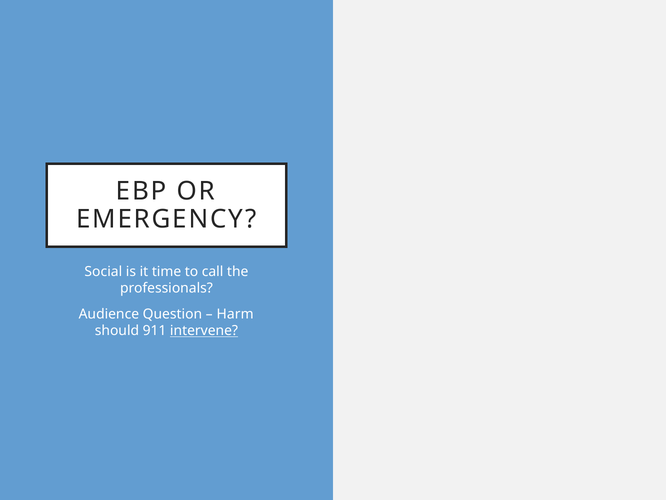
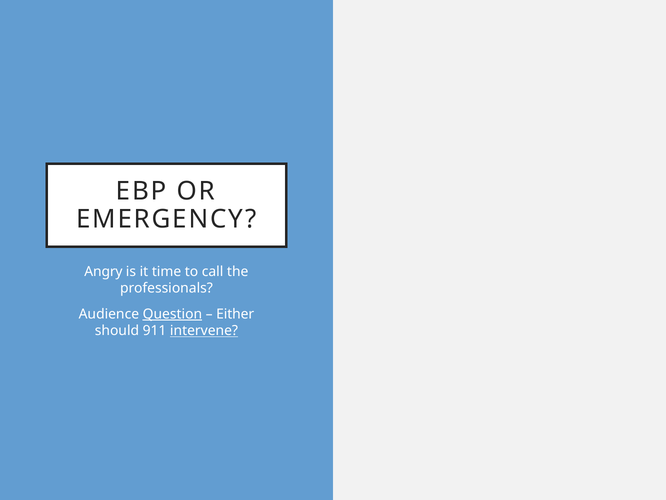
Social: Social -> Angry
Question underline: none -> present
Harm: Harm -> Either
